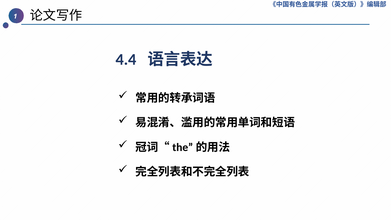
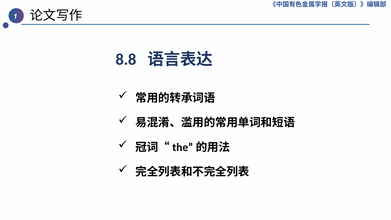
4.4: 4.4 -> 8.8
